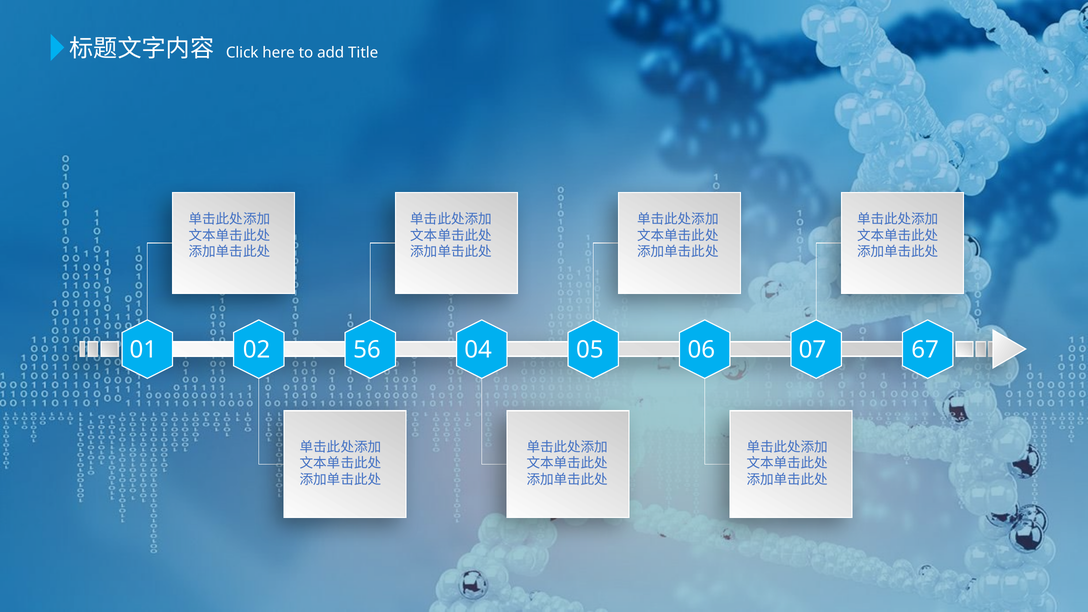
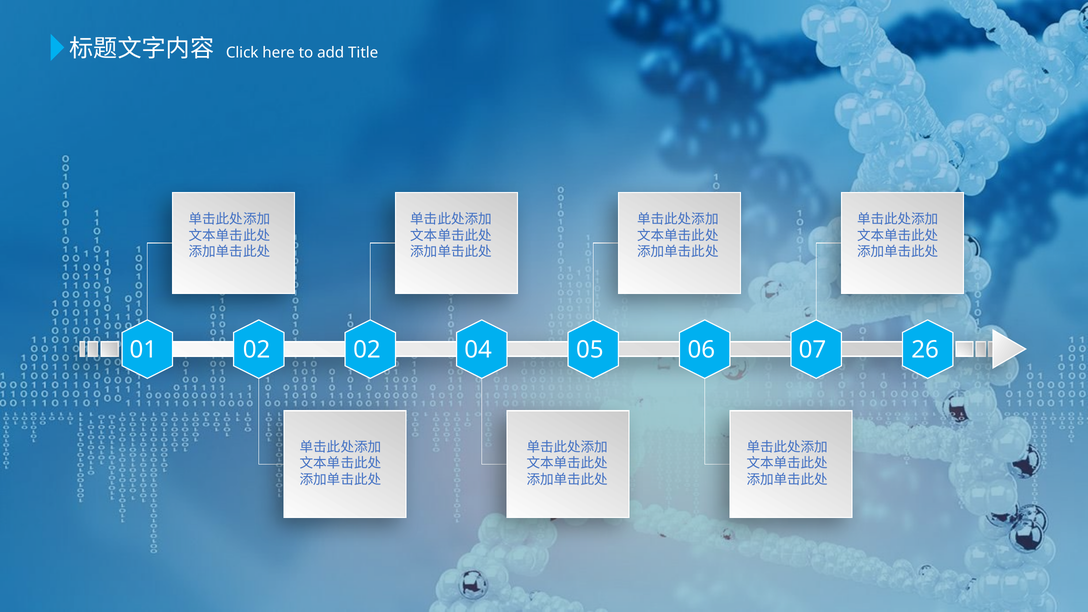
02 56: 56 -> 02
67: 67 -> 26
